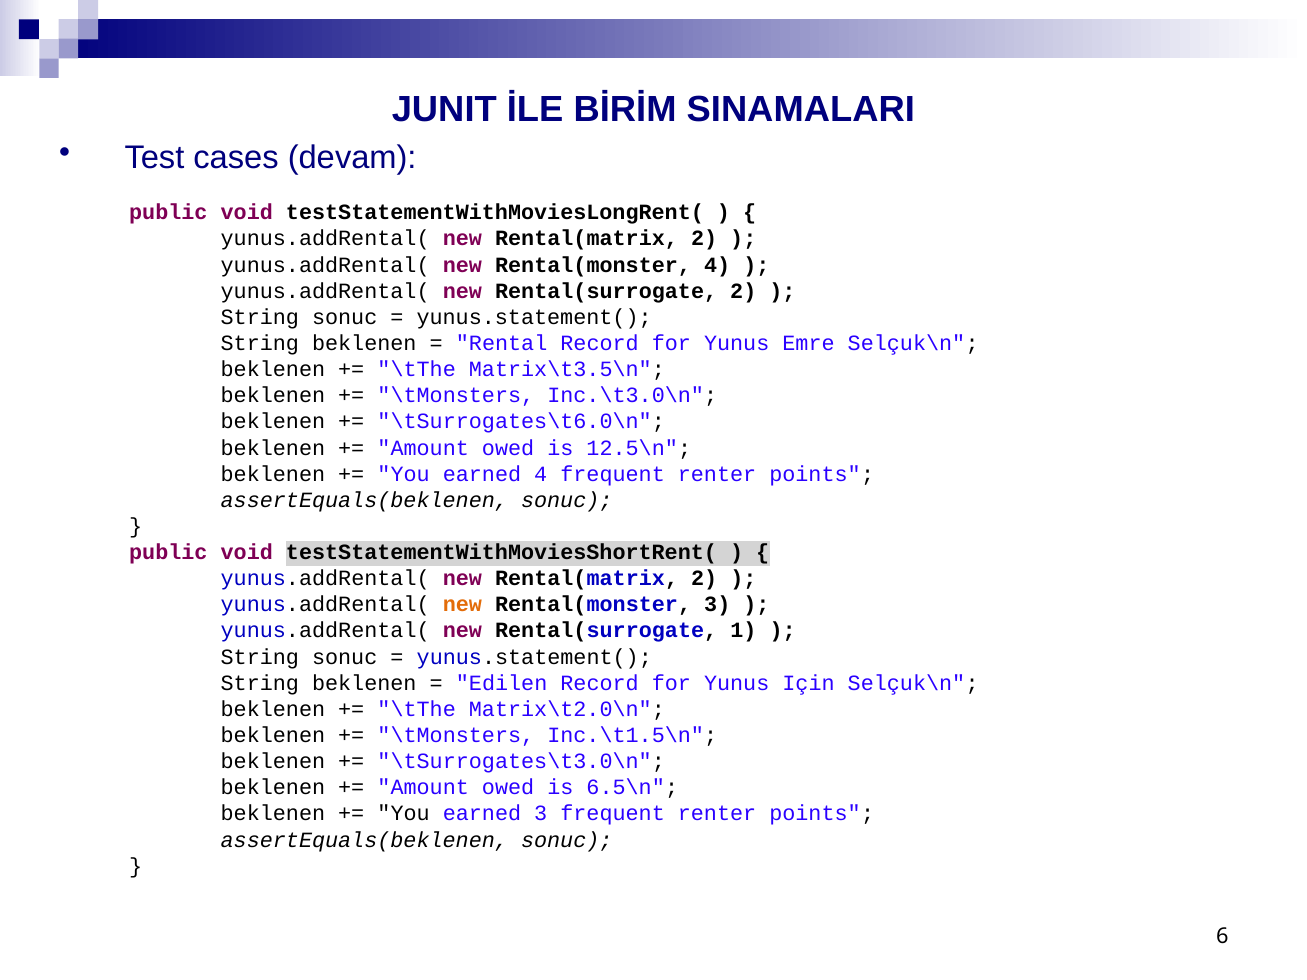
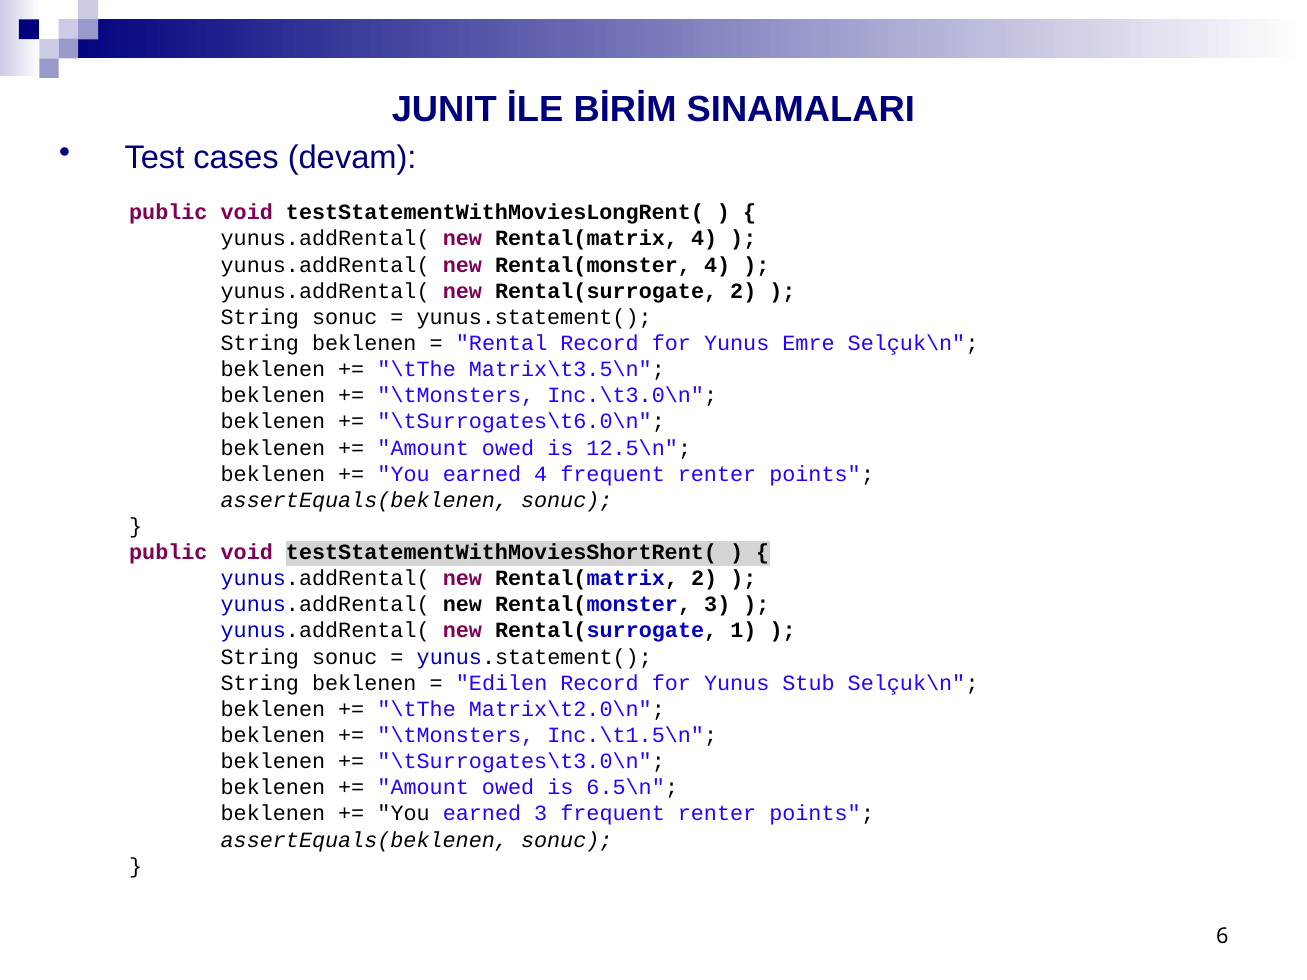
2 at (704, 239): 2 -> 4
new at (462, 605) colour: orange -> black
Için: Için -> Stub
